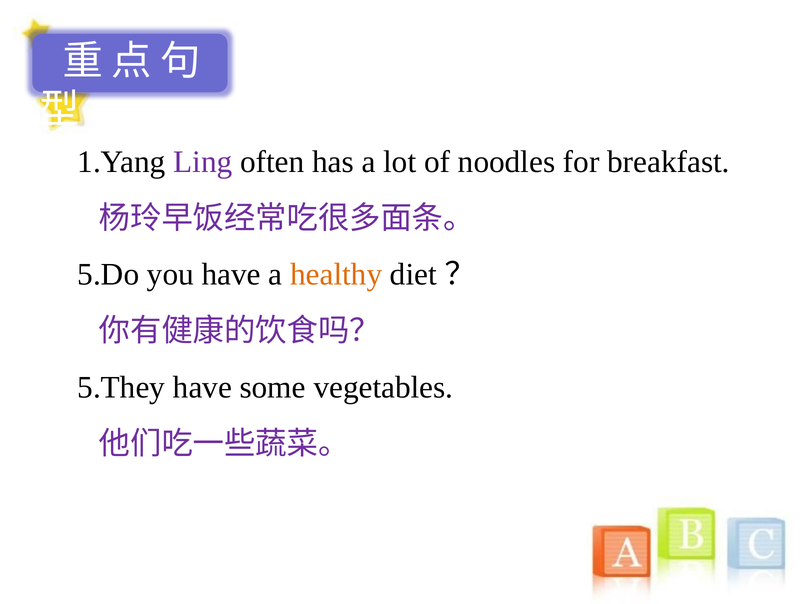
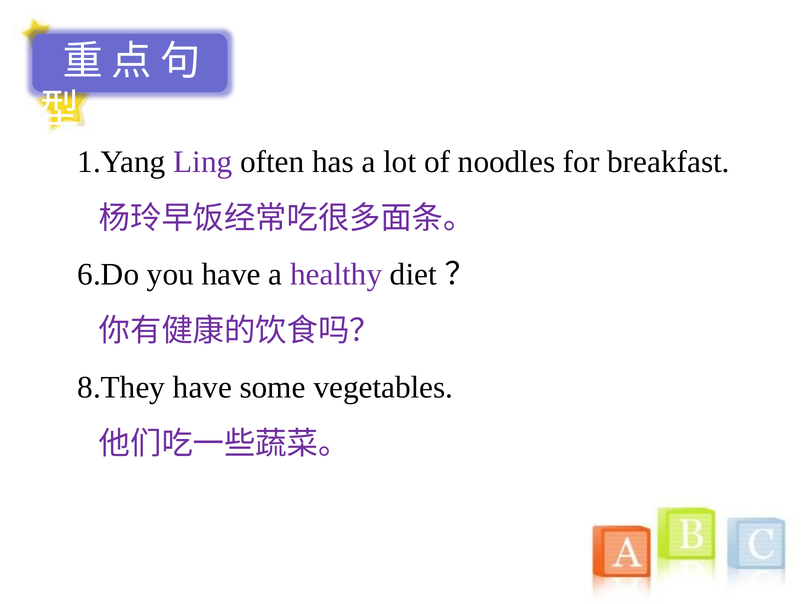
5.Do: 5.Do -> 6.Do
healthy colour: orange -> purple
5.They: 5.They -> 8.They
